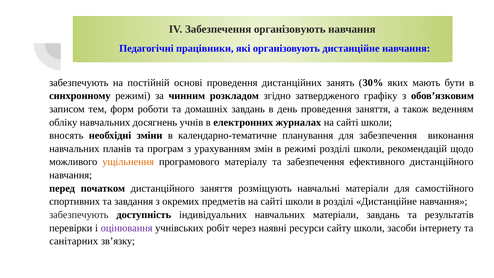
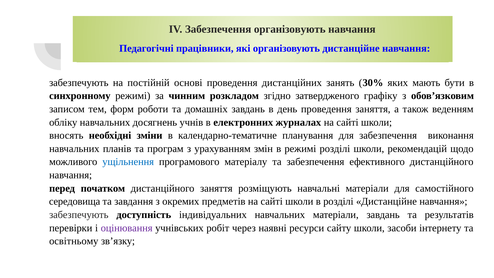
ущільнення colour: orange -> blue
спортивних: спортивних -> середовища
санітарних: санітарних -> освітньому
